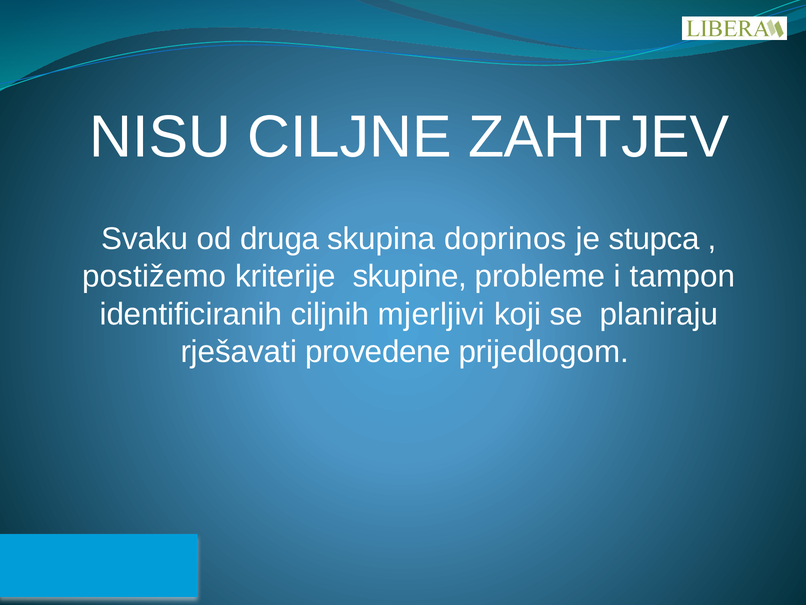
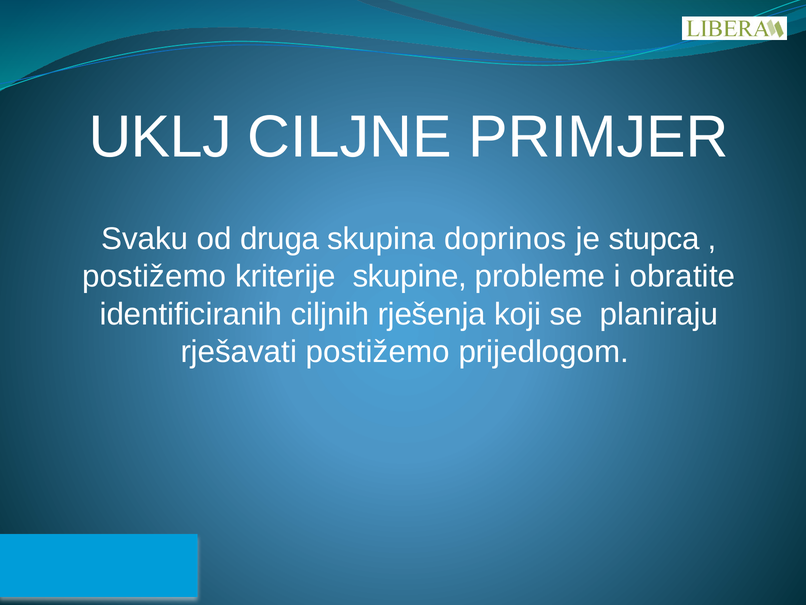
NISU: NISU -> UKLJ
ZAHTJEV: ZAHTJEV -> PRIMJER
tampon: tampon -> obratite
mjerljivi: mjerljivi -> rješenja
rješavati provedene: provedene -> postižemo
